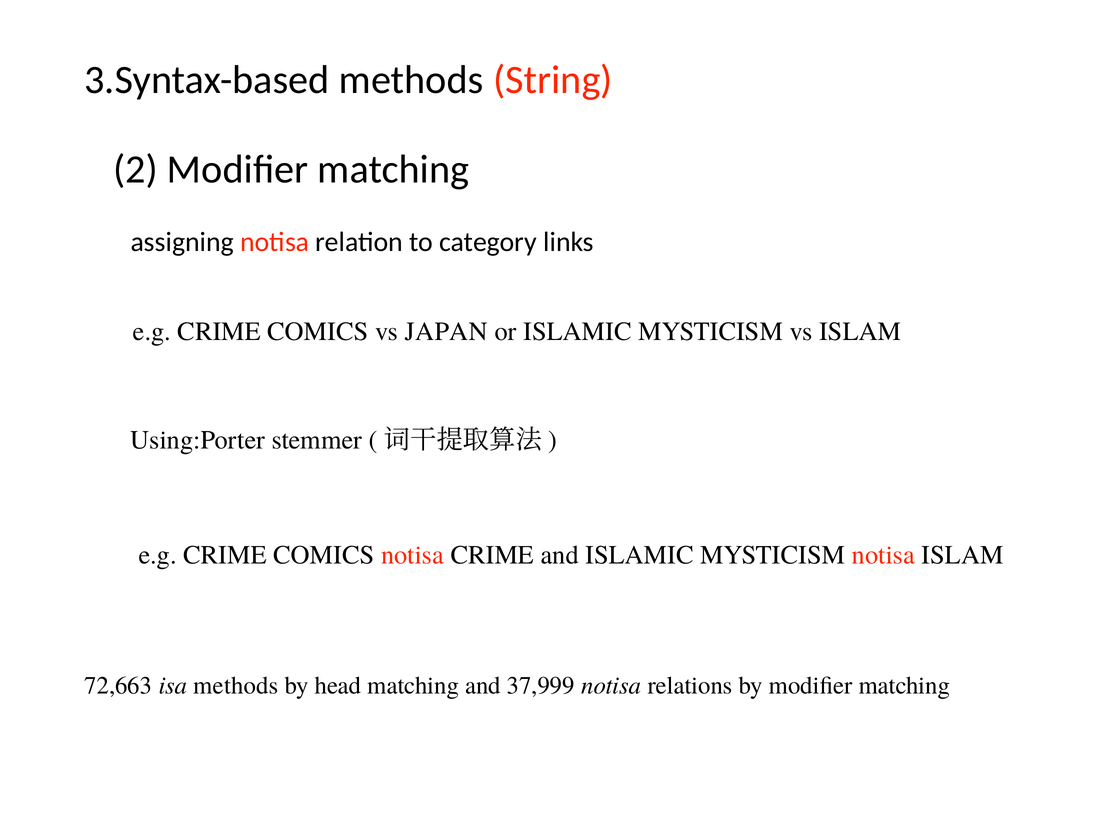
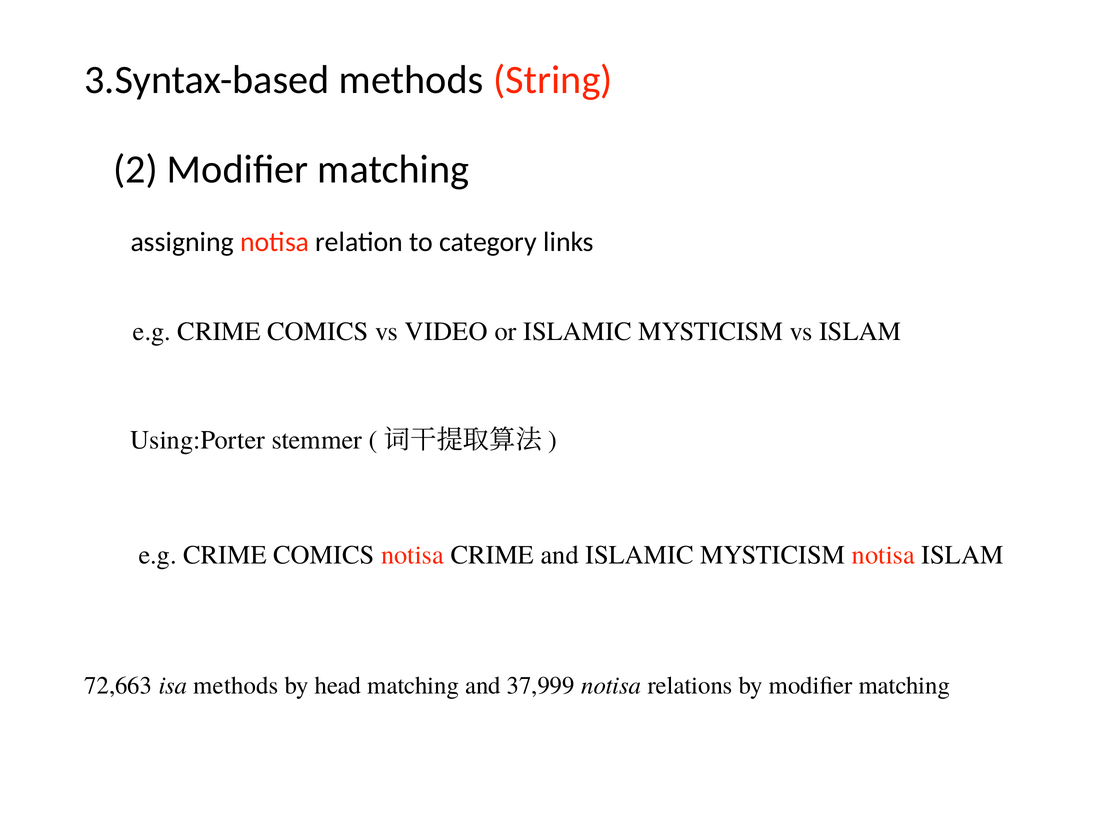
JAPAN: JAPAN -> VIDEO
